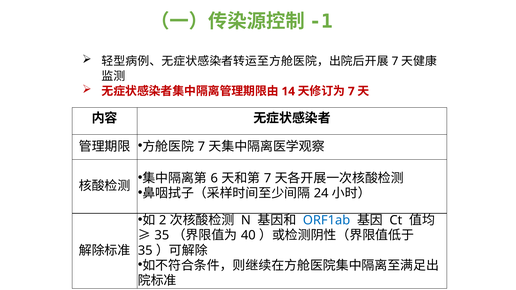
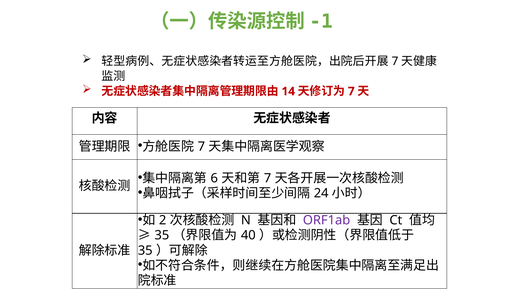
ORF1ab colour: blue -> purple
